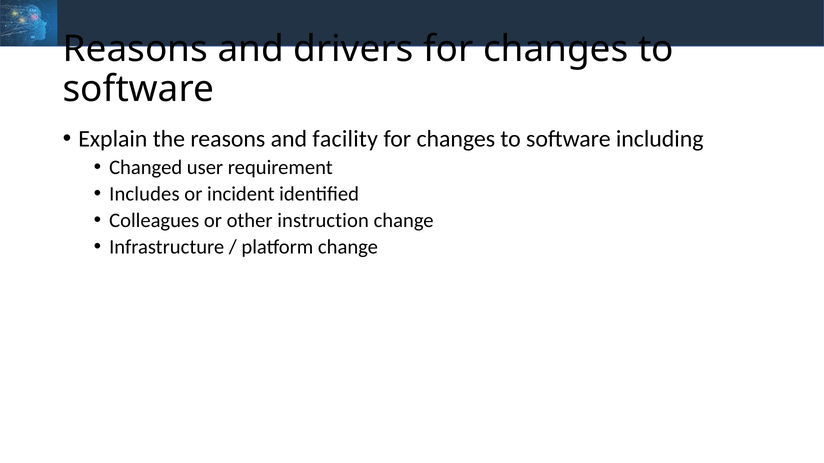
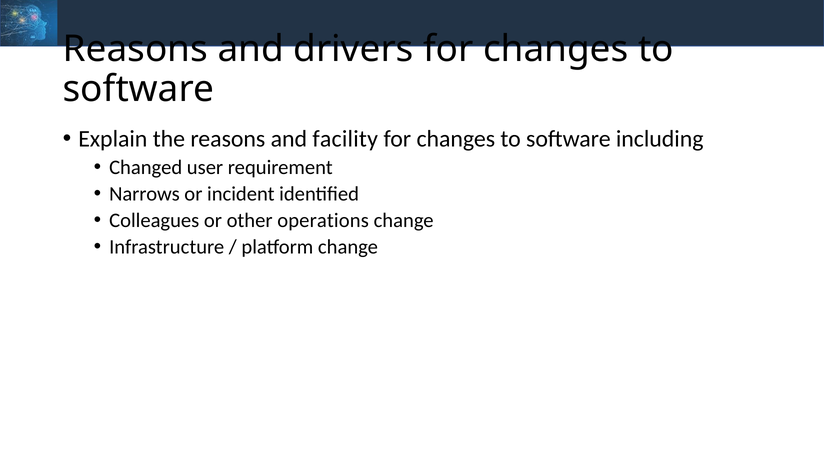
Includes: Includes -> Narrows
instruction: instruction -> operations
